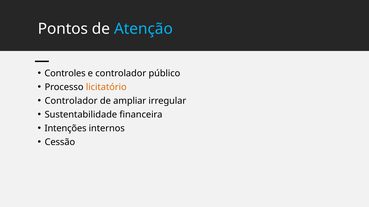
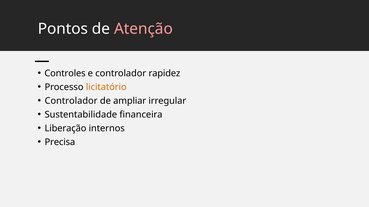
Atenção colour: light blue -> pink
público: público -> rapidez
Intenções: Intenções -> Liberação
Cessão: Cessão -> Precisa
